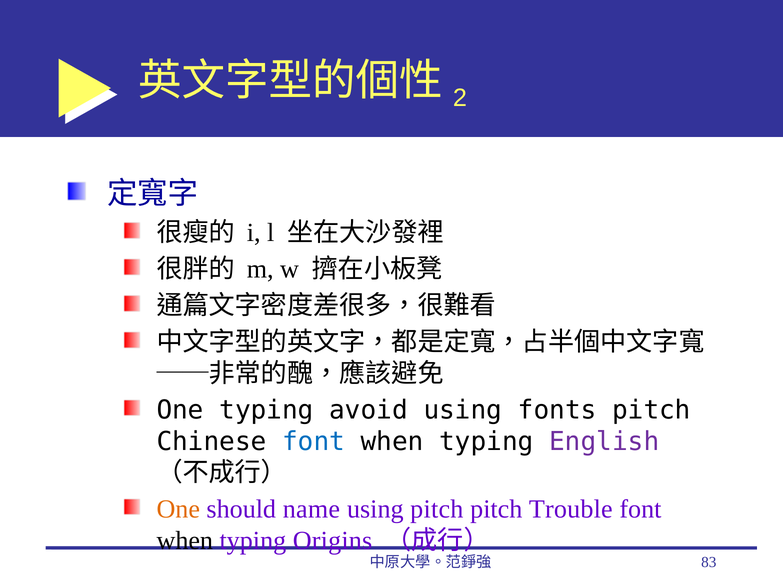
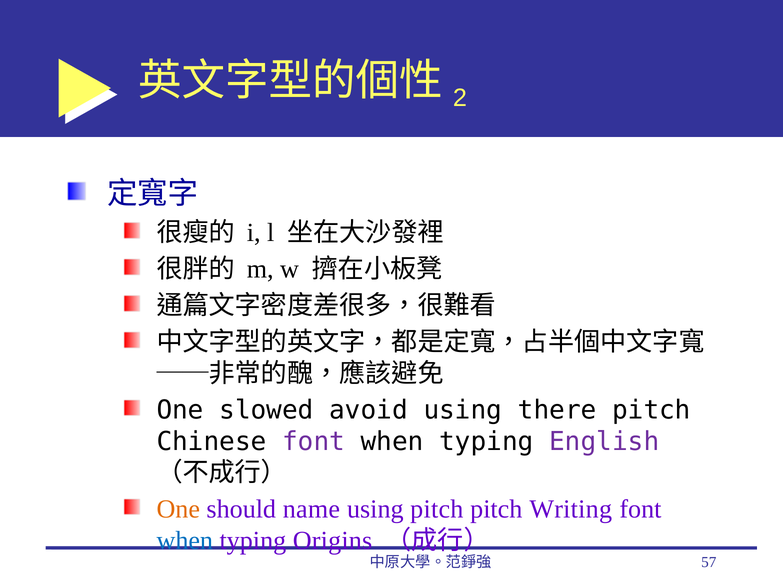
One typing: typing -> slowed
fonts: fonts -> there
font at (314, 442) colour: blue -> purple
Trouble: Trouble -> Writing
when at (185, 541) colour: black -> blue
83: 83 -> 57
